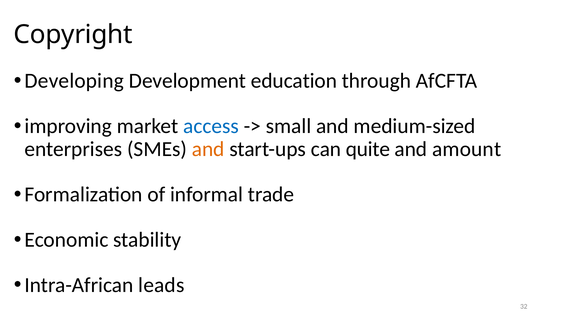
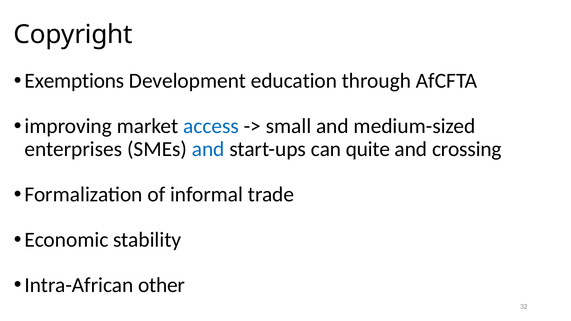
Developing: Developing -> Exemptions
and at (208, 149) colour: orange -> blue
amount: amount -> crossing
leads: leads -> other
